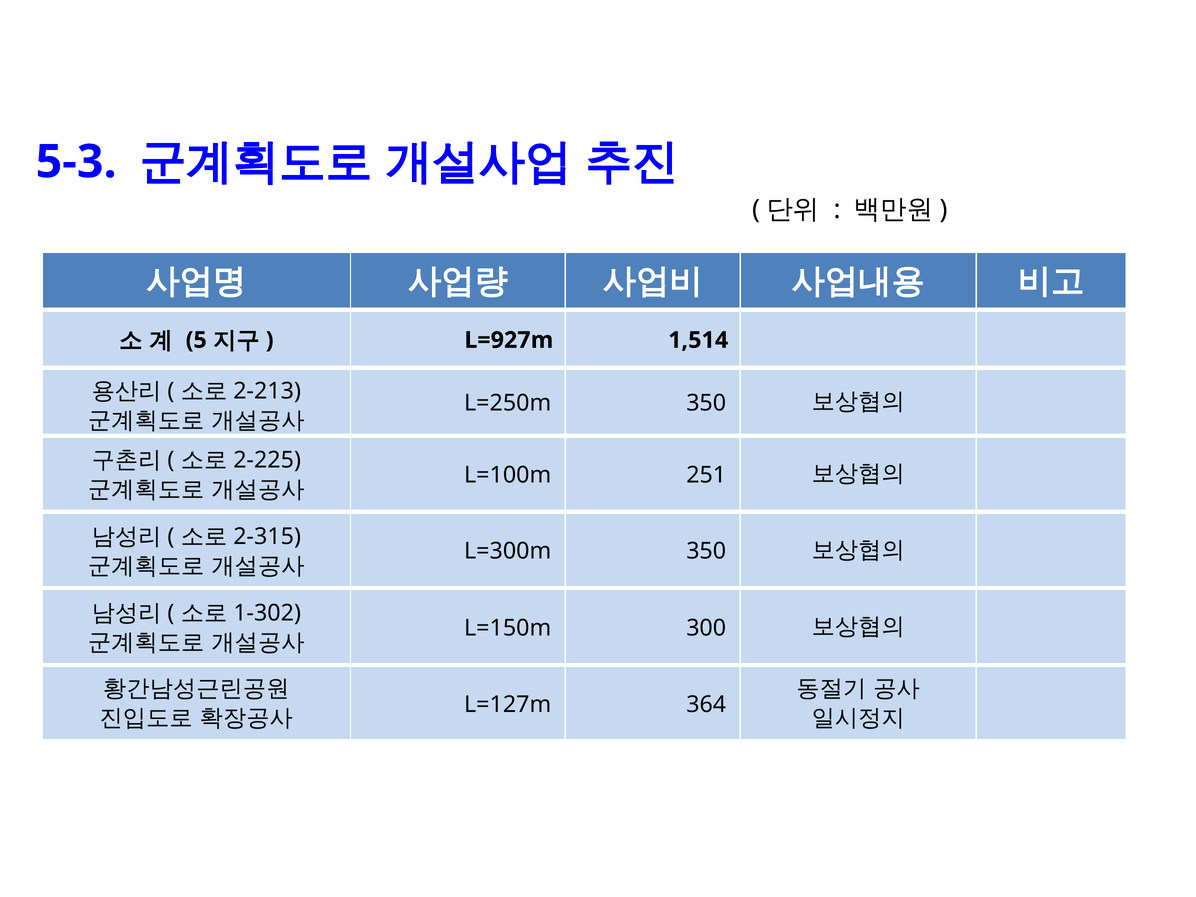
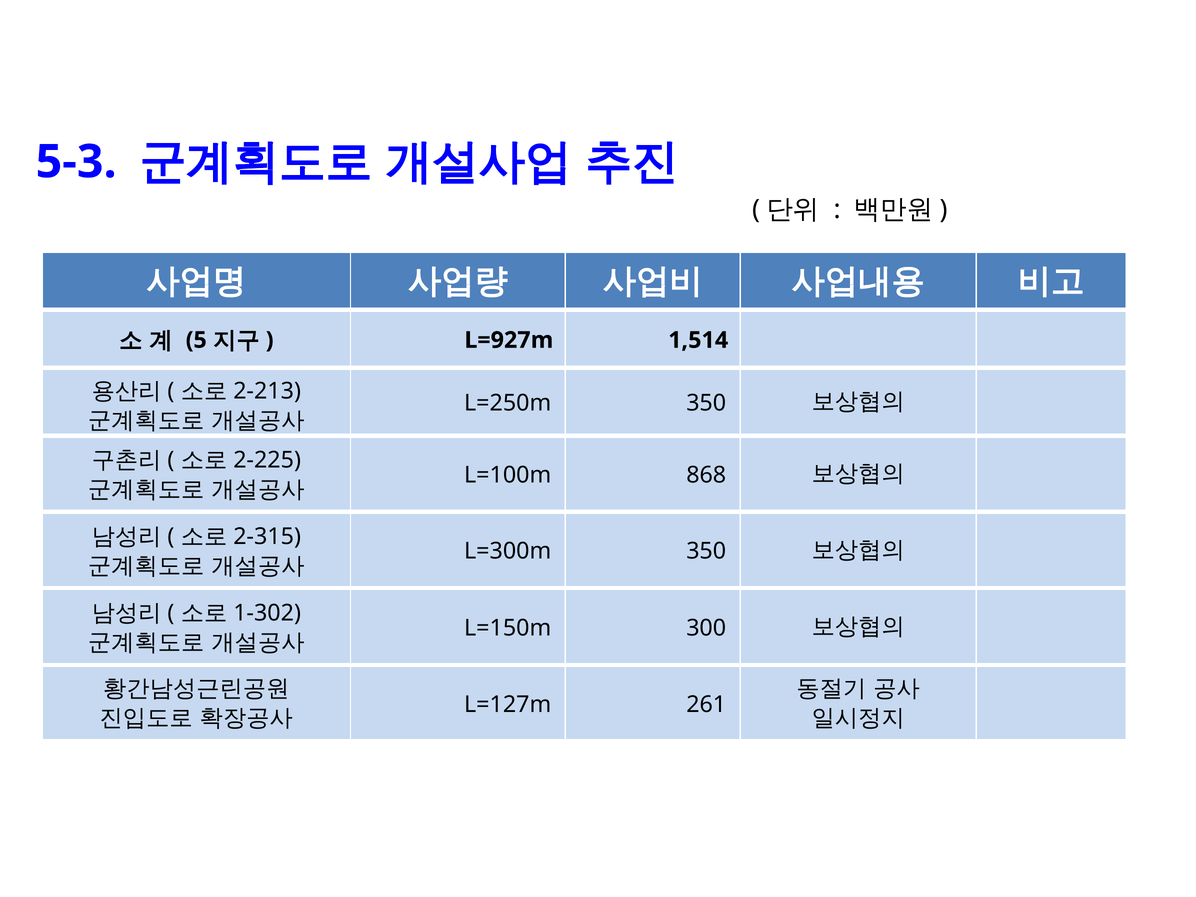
251: 251 -> 868
364: 364 -> 261
